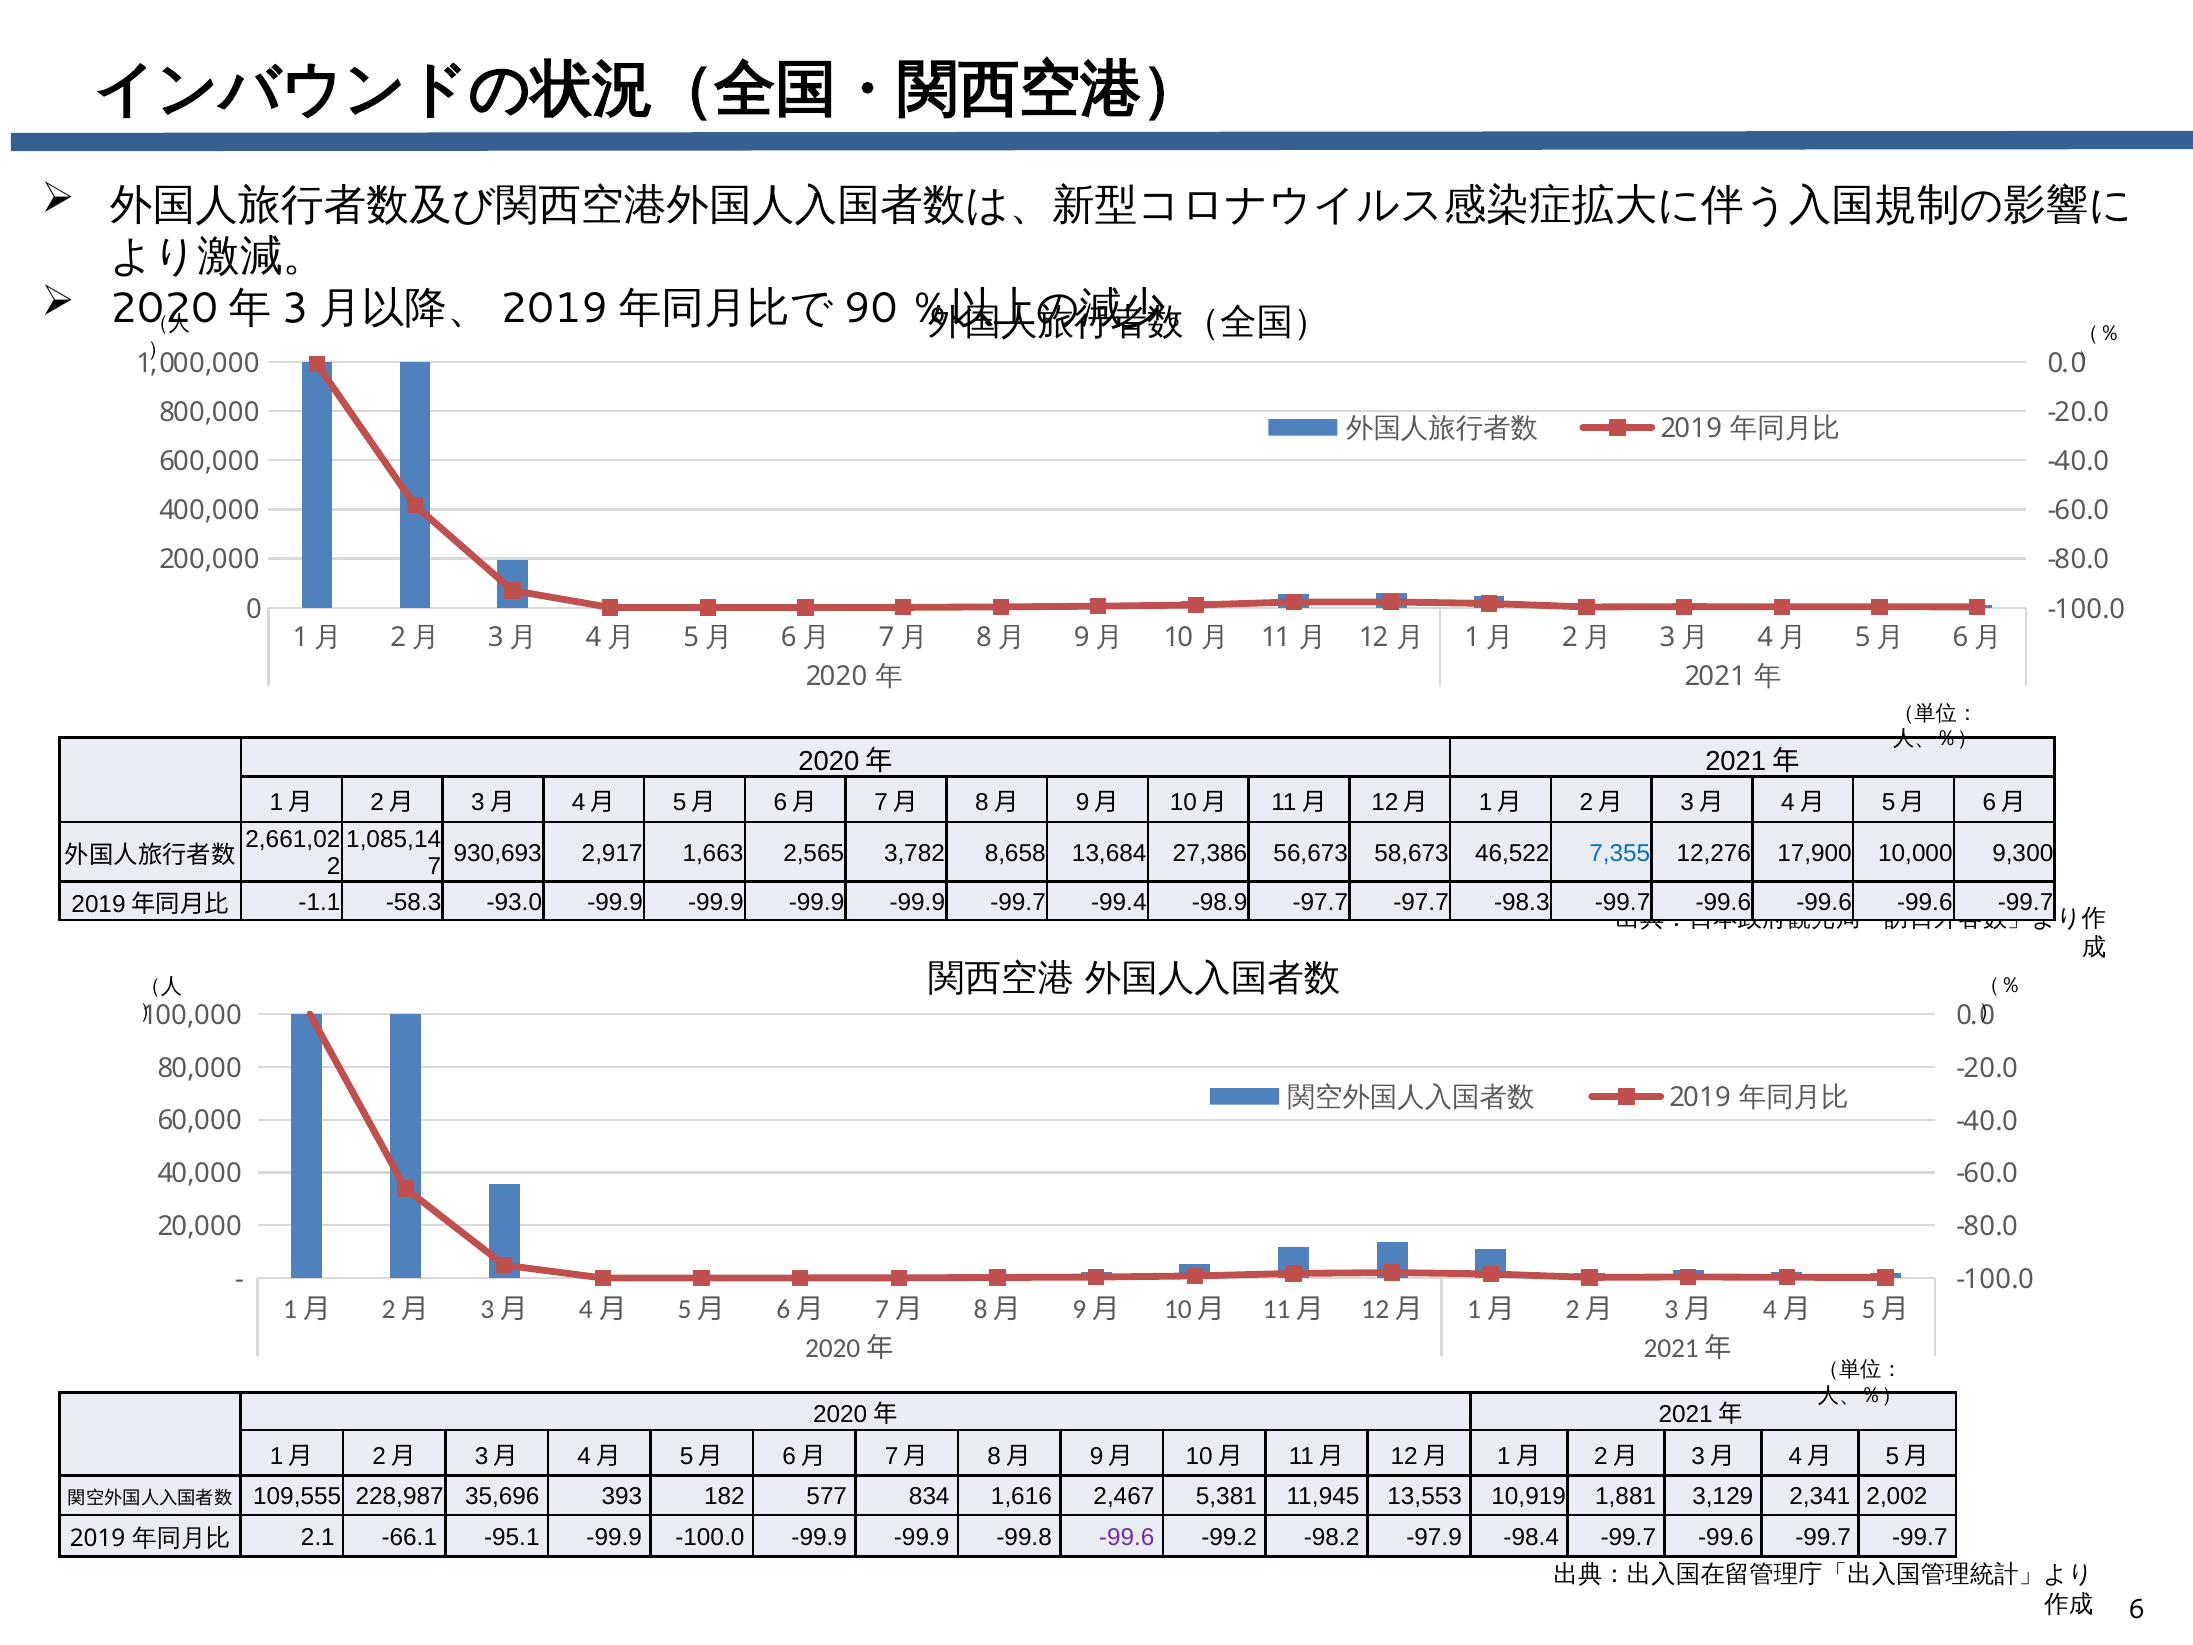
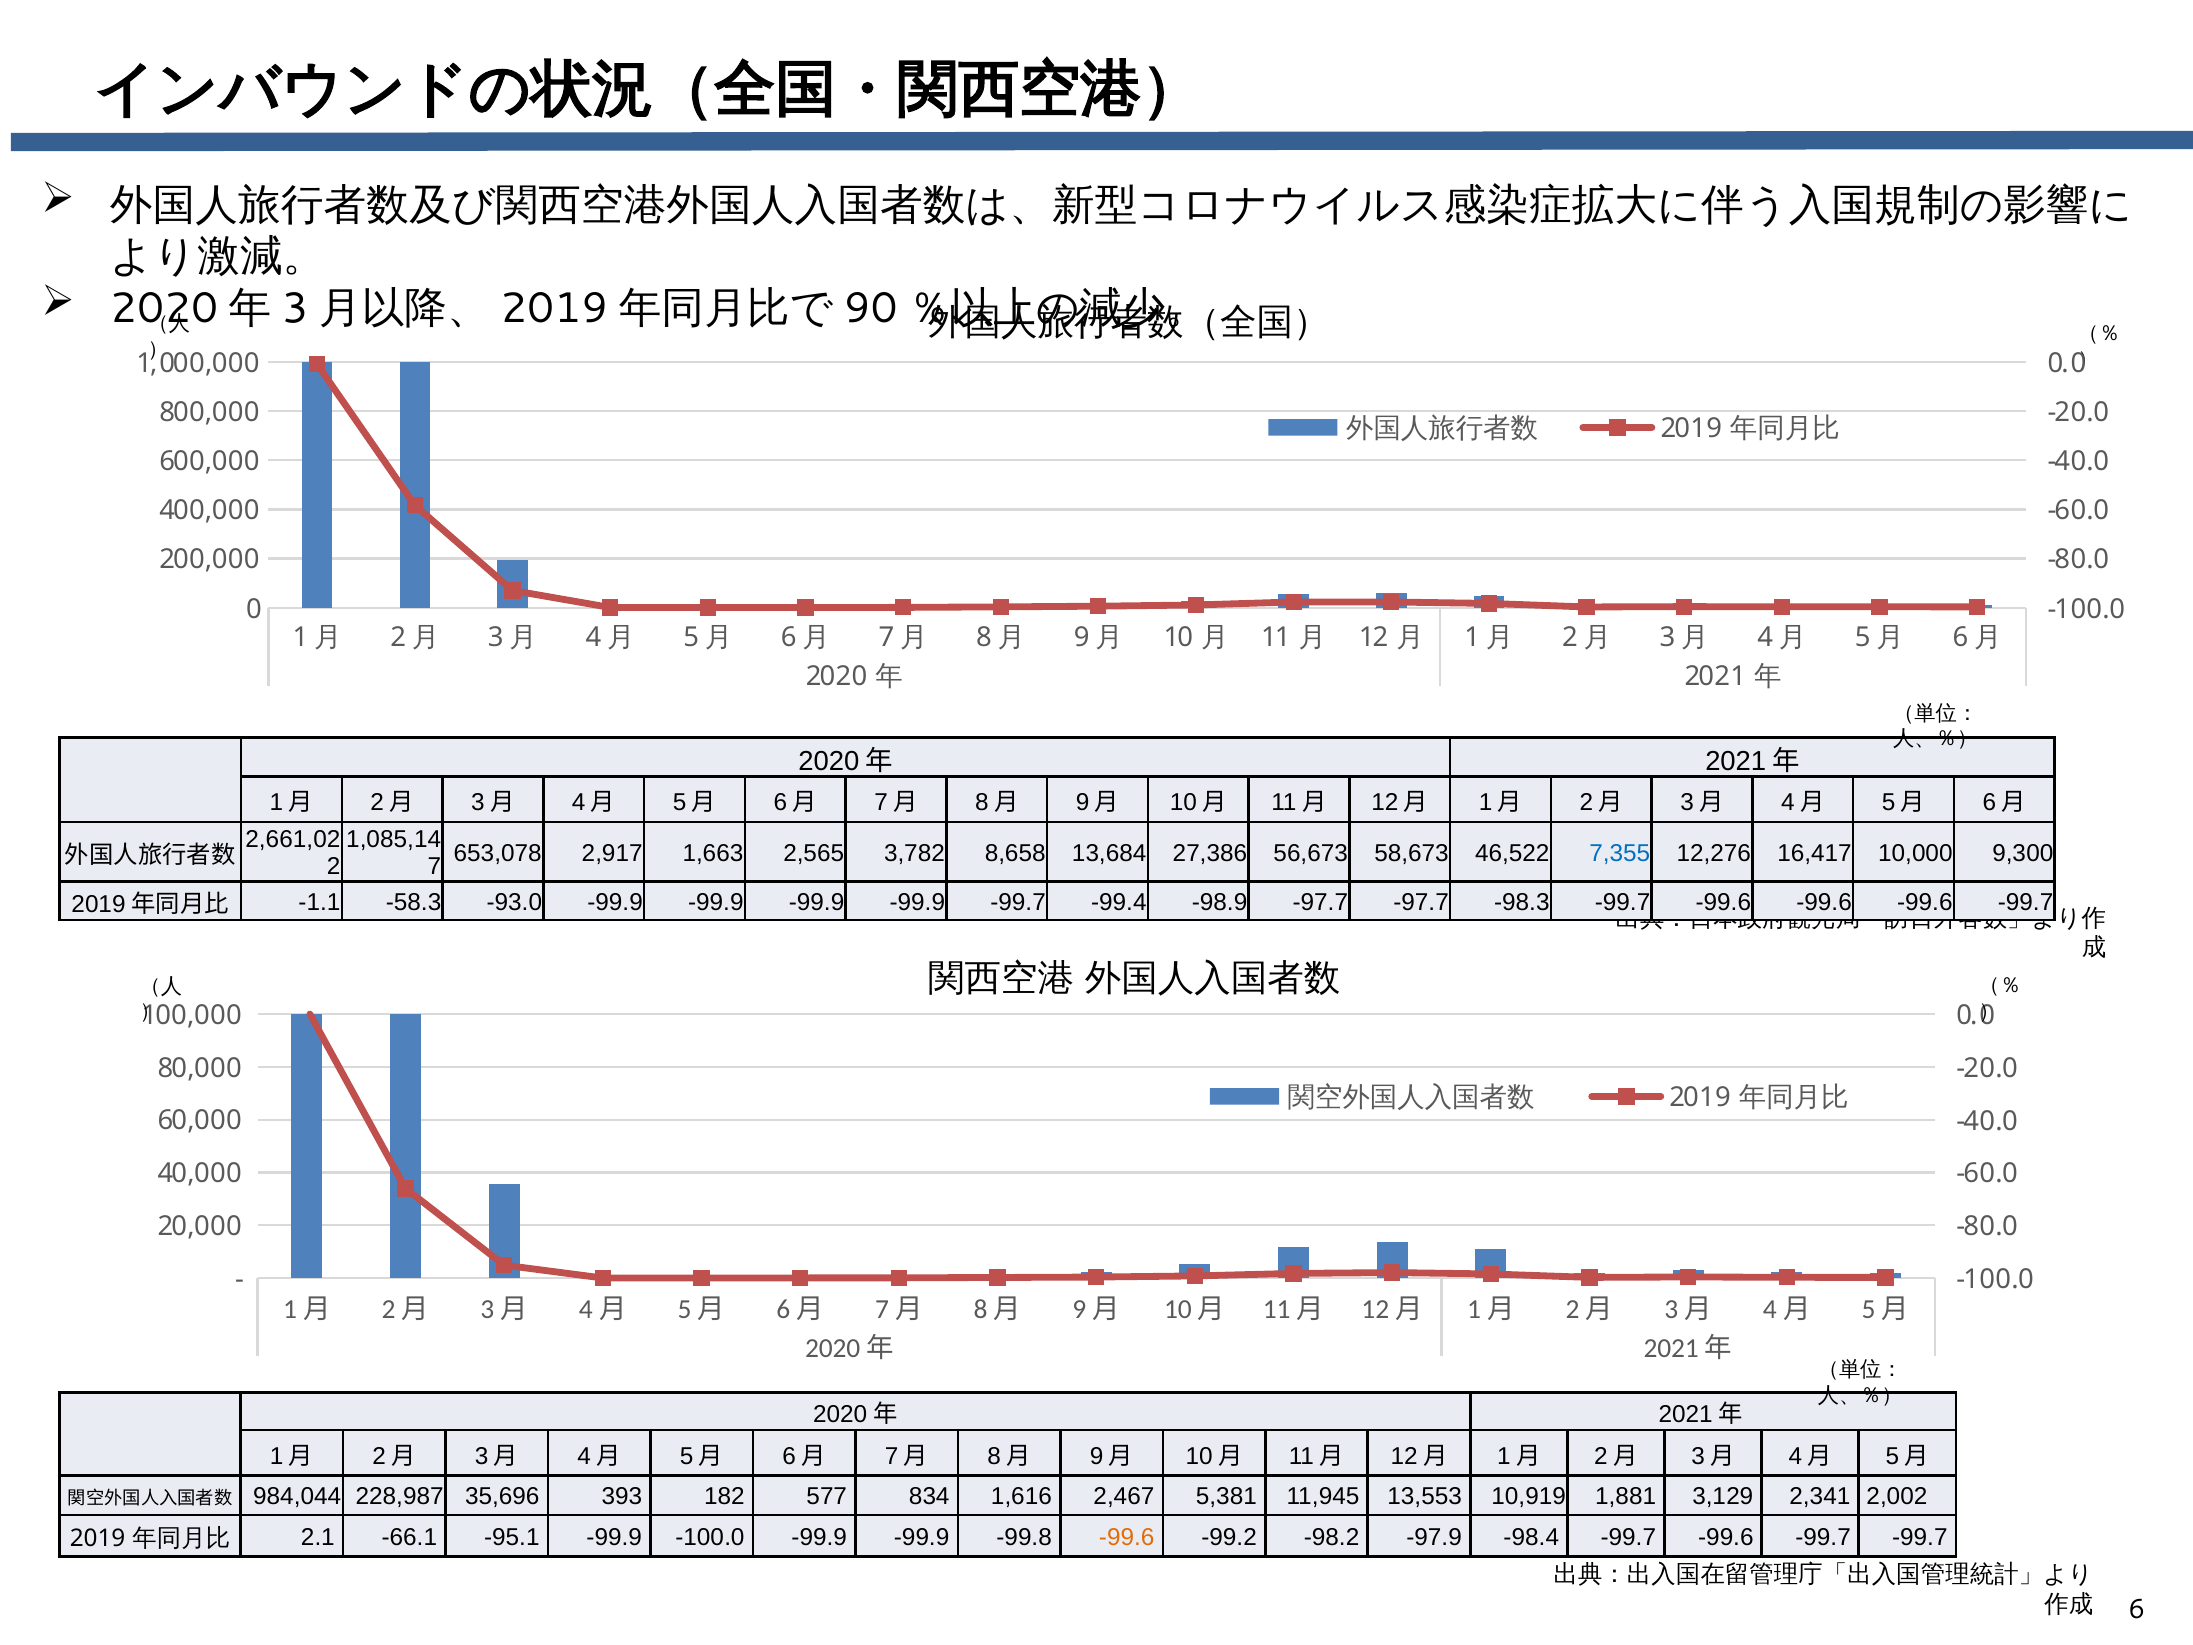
930,693: 930,693 -> 653,078
17,900: 17,900 -> 16,417
109,555: 109,555 -> 984,044
-99.6 at (1127, 1537) colour: purple -> orange
